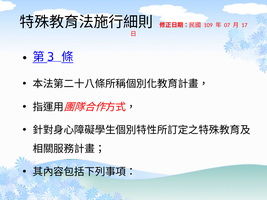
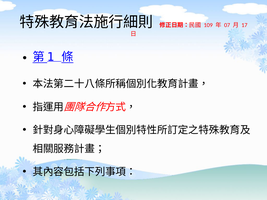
3: 3 -> 1
